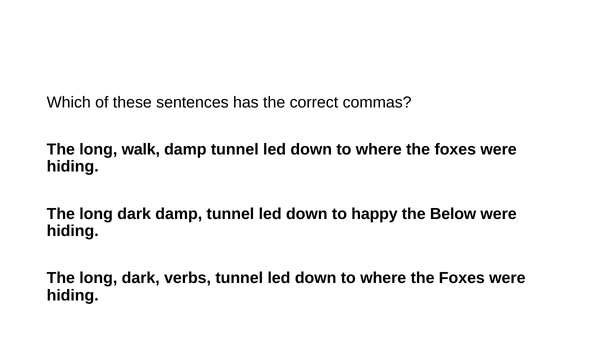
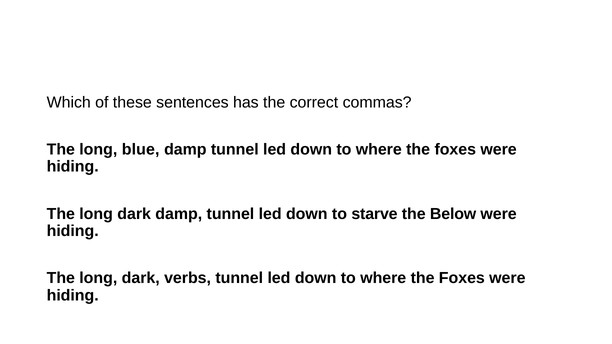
walk: walk -> blue
happy: happy -> starve
